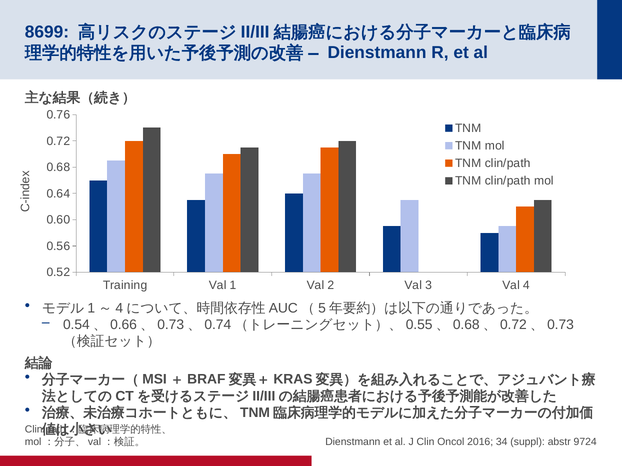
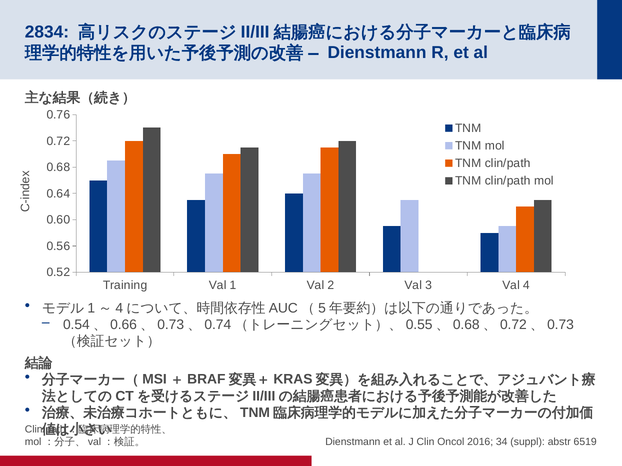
8699: 8699 -> 2834
9724: 9724 -> 6519
